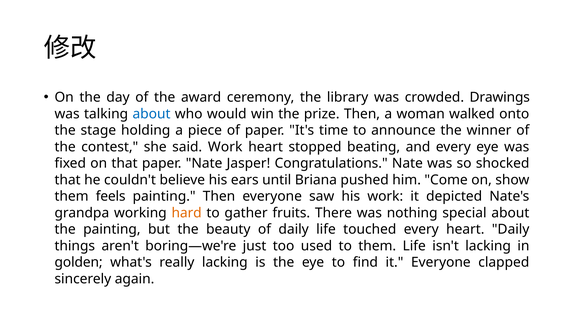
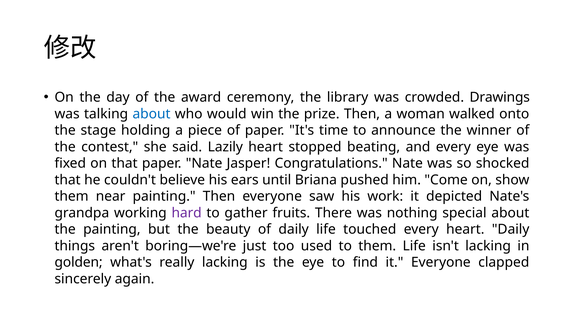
said Work: Work -> Lazily
feels: feels -> near
hard colour: orange -> purple
